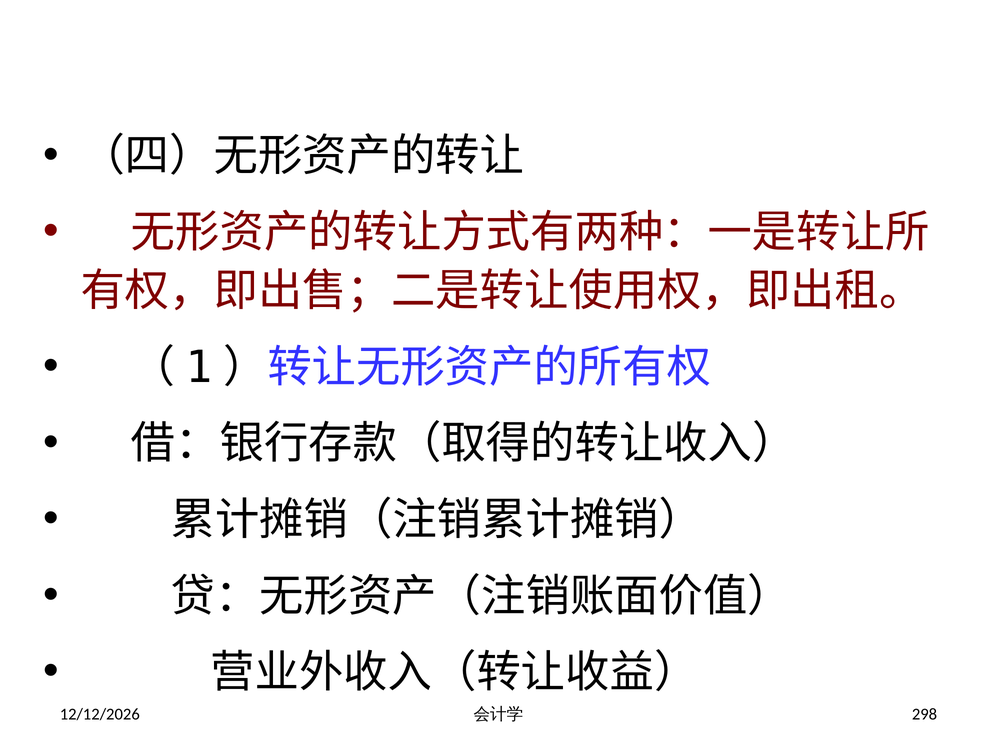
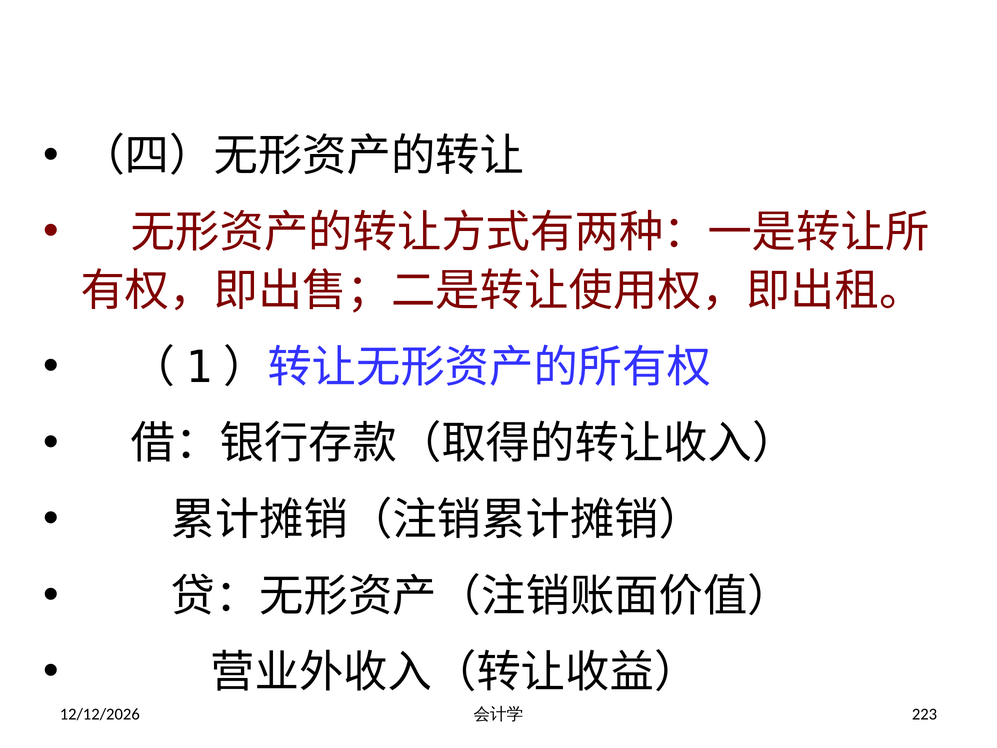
298: 298 -> 223
